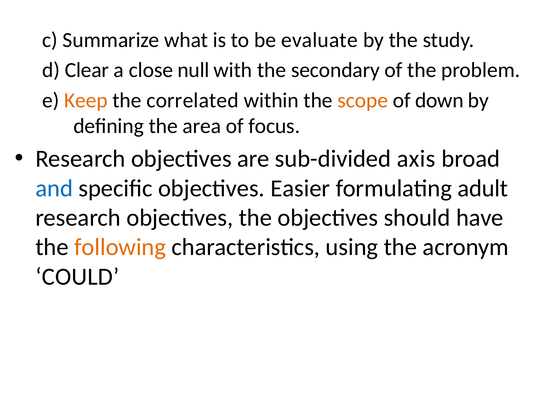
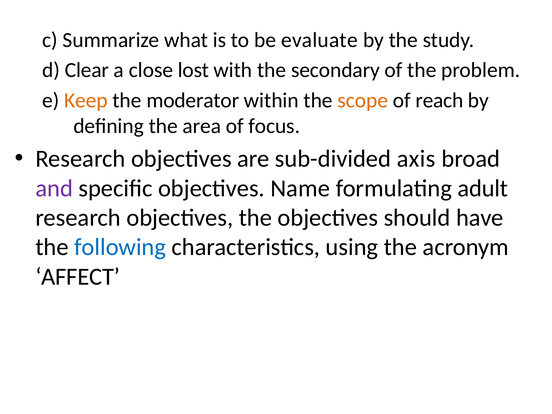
null: null -> lost
correlated: correlated -> moderator
down: down -> reach
and colour: blue -> purple
Easier: Easier -> Name
following colour: orange -> blue
COULD: COULD -> AFFECT
